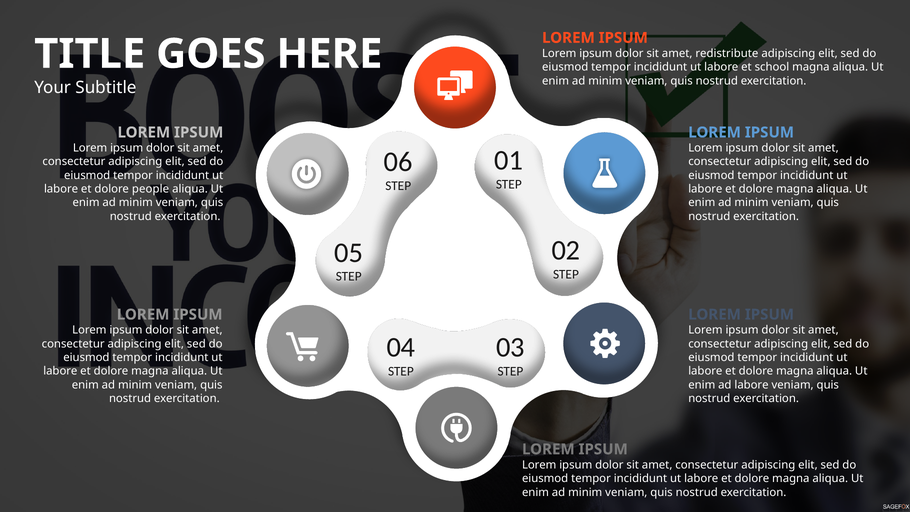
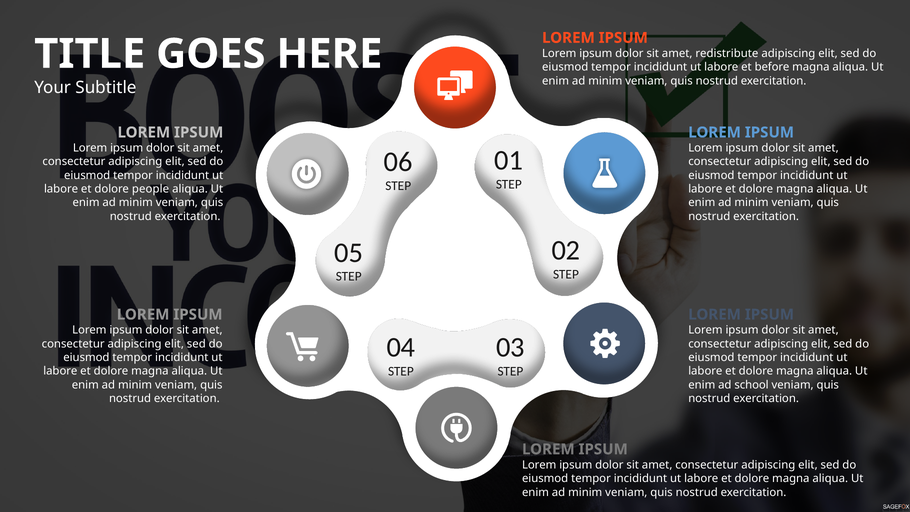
school: school -> before
ad labore: labore -> school
